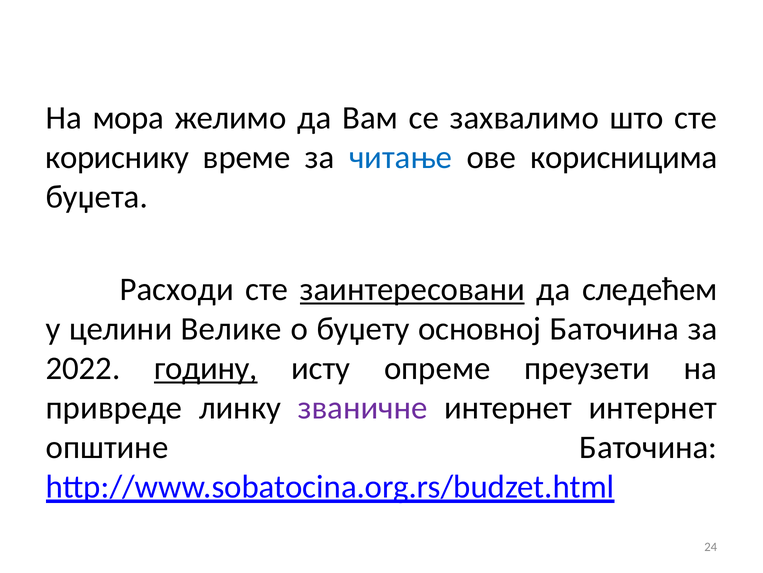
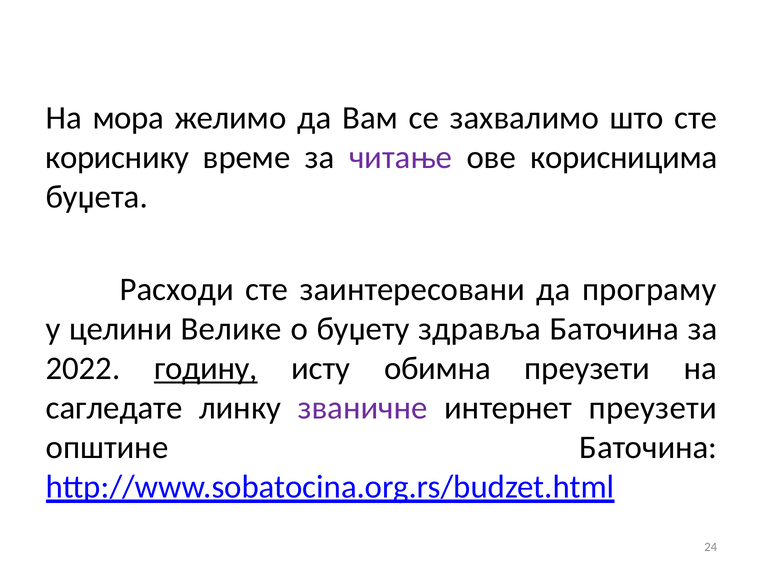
читање colour: blue -> purple
заинтересовани underline: present -> none
следећем: следећем -> програму
основној: основној -> здравља
опрeме: опрeме -> обимна
привреде: привреде -> сагледате
интернет интернет: интернет -> преузети
